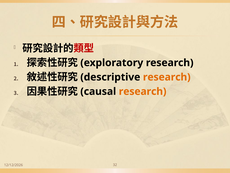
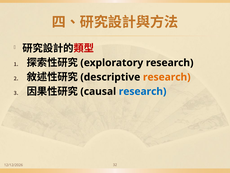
research at (143, 91) colour: orange -> blue
